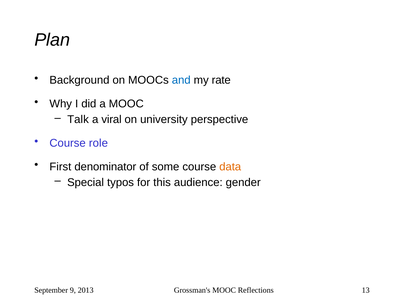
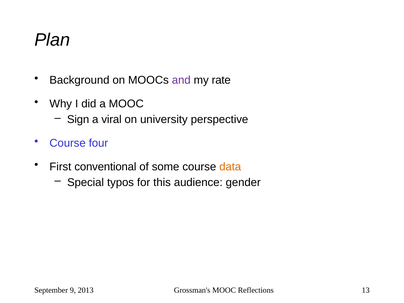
and colour: blue -> purple
Talk: Talk -> Sign
role: role -> four
denominator: denominator -> conventional
